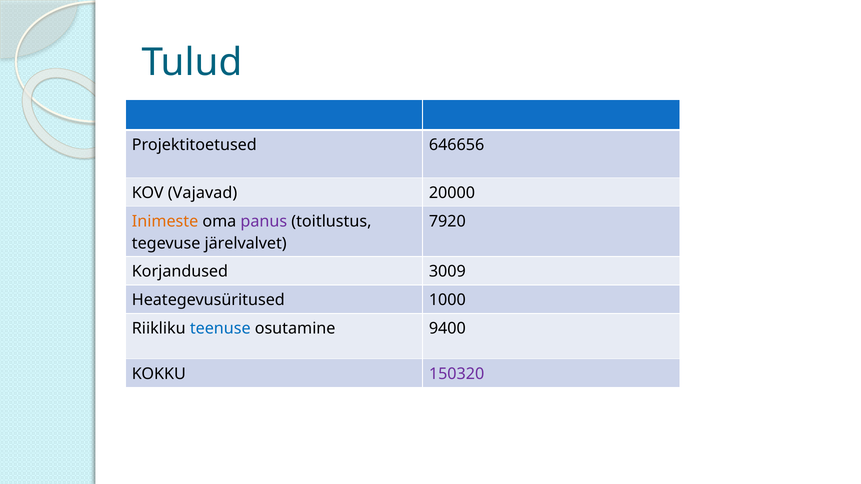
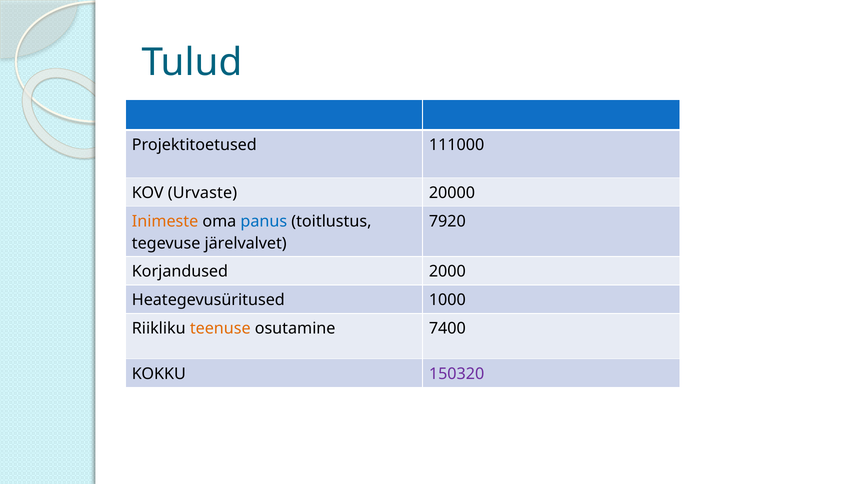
646656: 646656 -> 111000
Vajavad: Vajavad -> Urvaste
panus colour: purple -> blue
3009: 3009 -> 2000
teenuse colour: blue -> orange
9400: 9400 -> 7400
